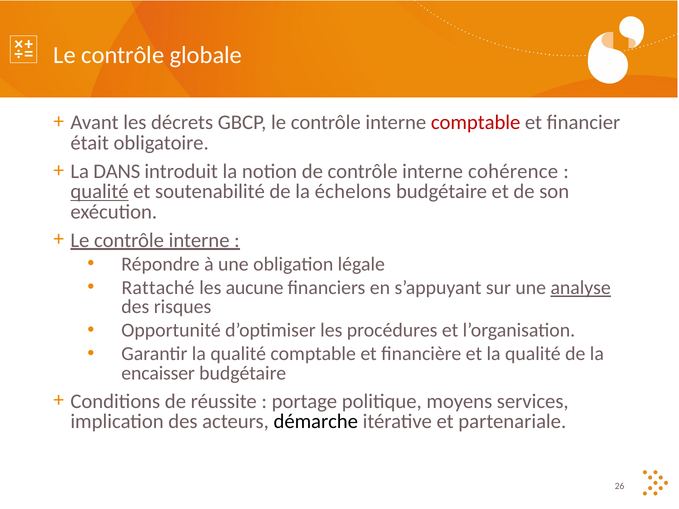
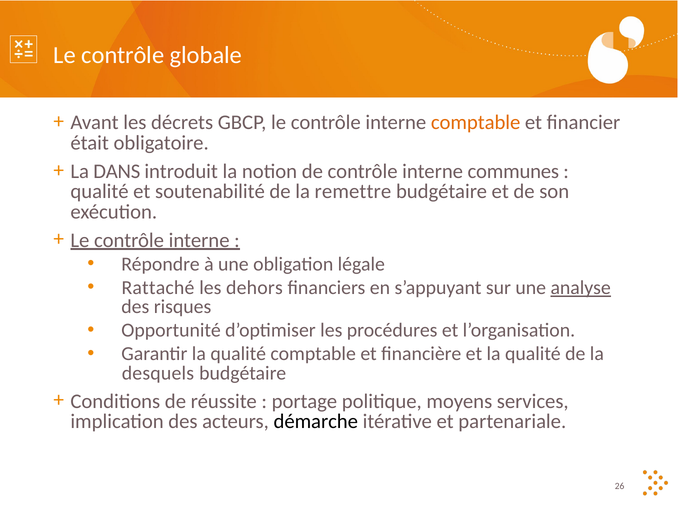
comptable at (476, 123) colour: red -> orange
cohérence: cohérence -> communes
qualité at (100, 192) underline: present -> none
échelons: échelons -> remettre
aucune: aucune -> dehors
encaisser: encaisser -> desquels
